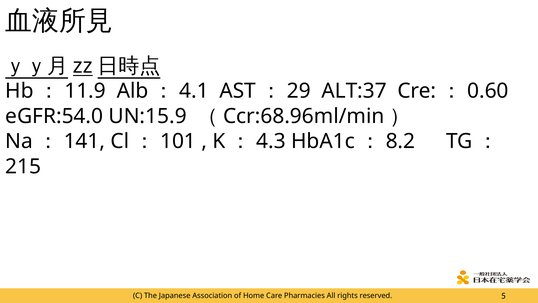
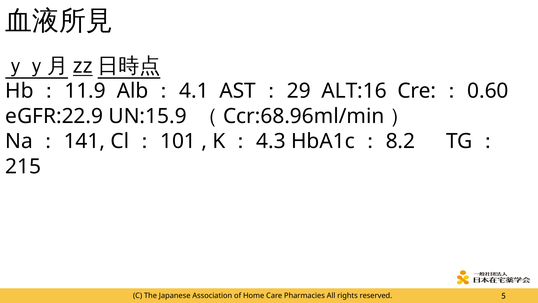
ALT:37: ALT:37 -> ALT:16
eGFR:54.0: eGFR:54.0 -> eGFR:22.9
